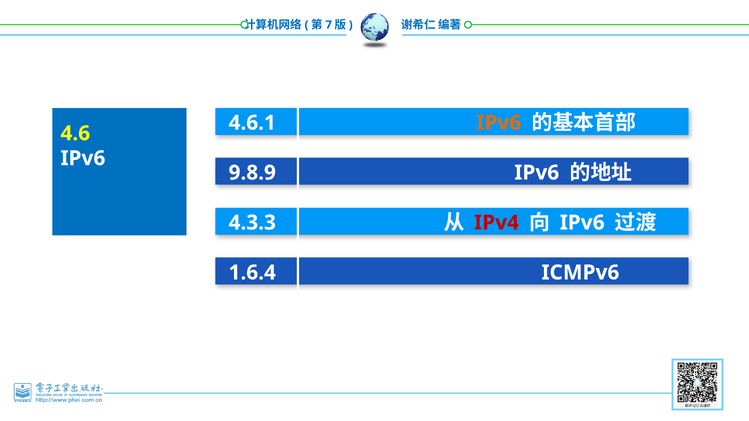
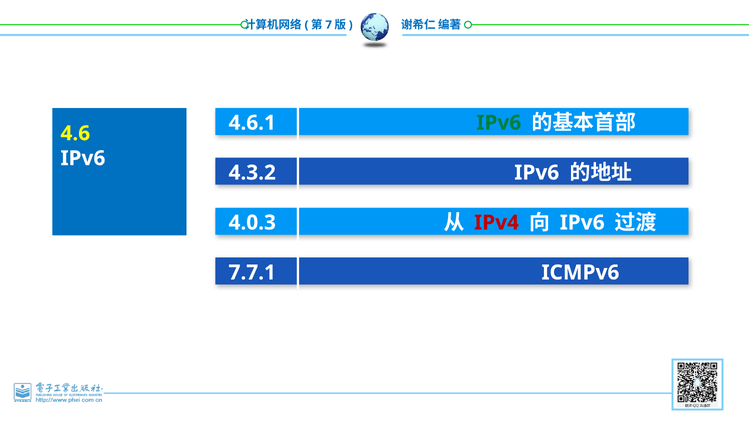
IPv6 at (499, 123) colour: orange -> green
9.8.9: 9.8.9 -> 4.3.2
4.3.3: 4.3.3 -> 4.0.3
1.6.4: 1.6.4 -> 7.7.1
